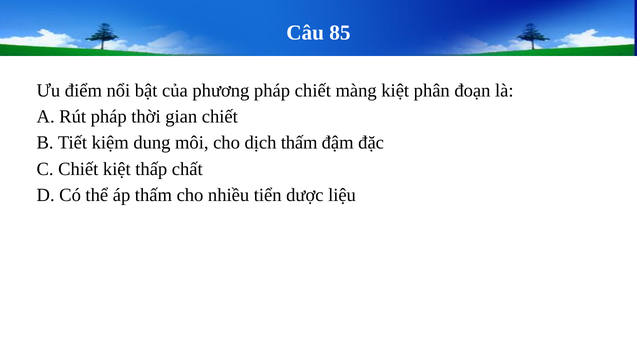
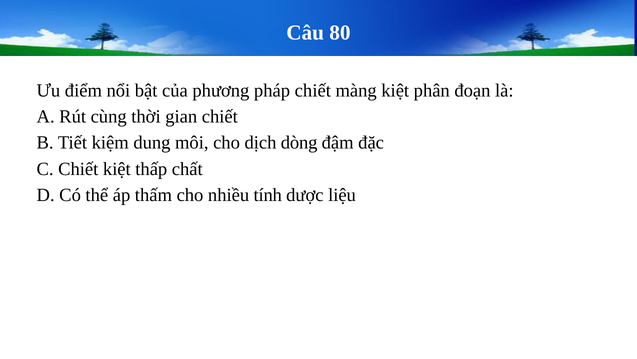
85: 85 -> 80
Rút pháp: pháp -> cùng
dịch thấm: thấm -> dòng
tiển: tiển -> tính
